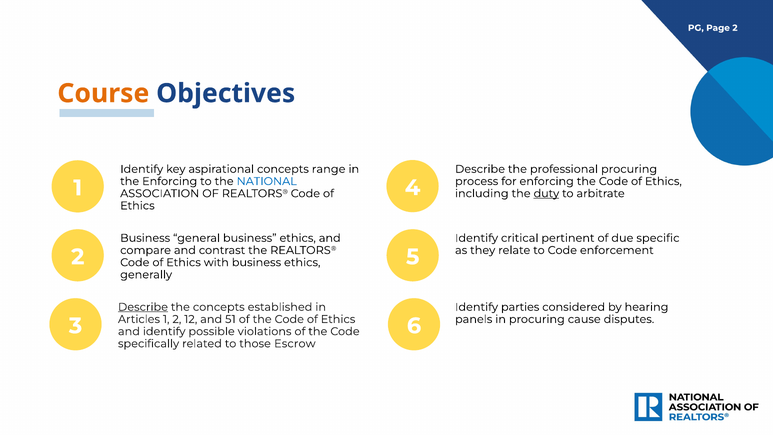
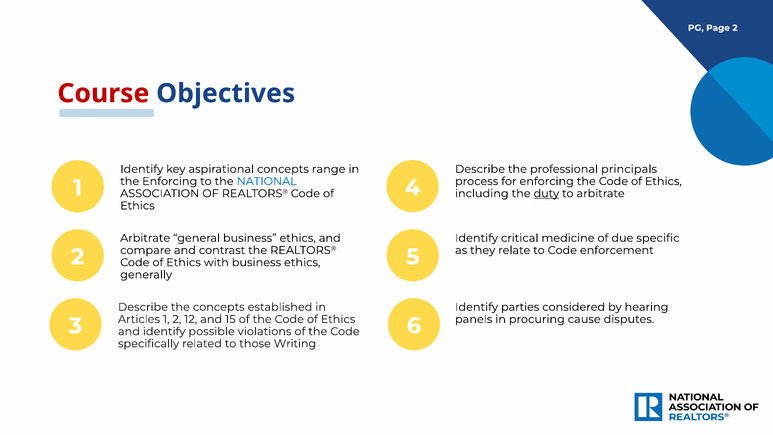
Course colour: orange -> red
professional procuring: procuring -> principals
Business at (145, 238): Business -> Arbitrate
pertinent: pertinent -> medicine
Describe at (143, 307) underline: present -> none
51: 51 -> 15
Escrow: Escrow -> Writing
